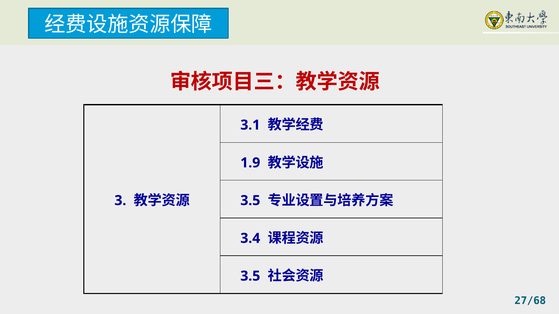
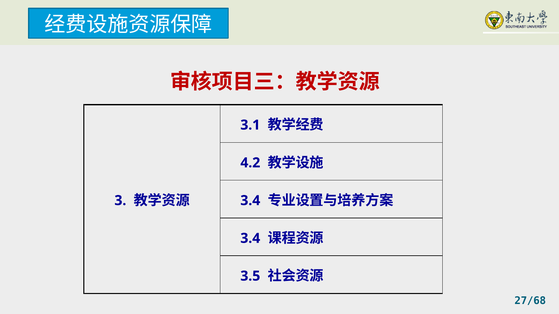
1.9: 1.9 -> 4.2
3.5 at (250, 201): 3.5 -> 3.4
